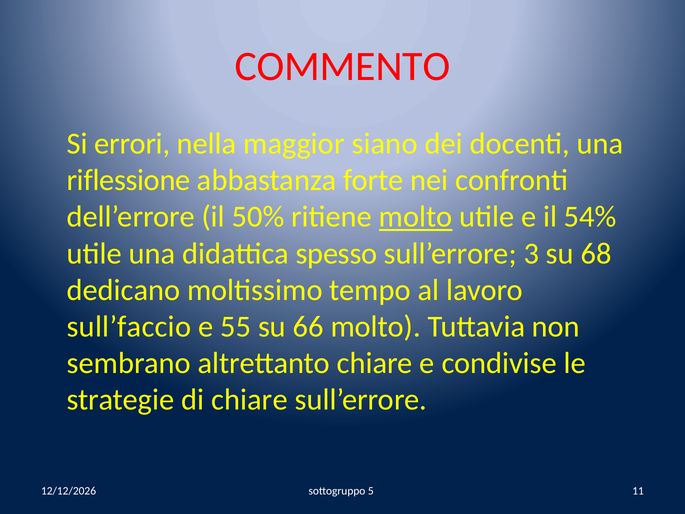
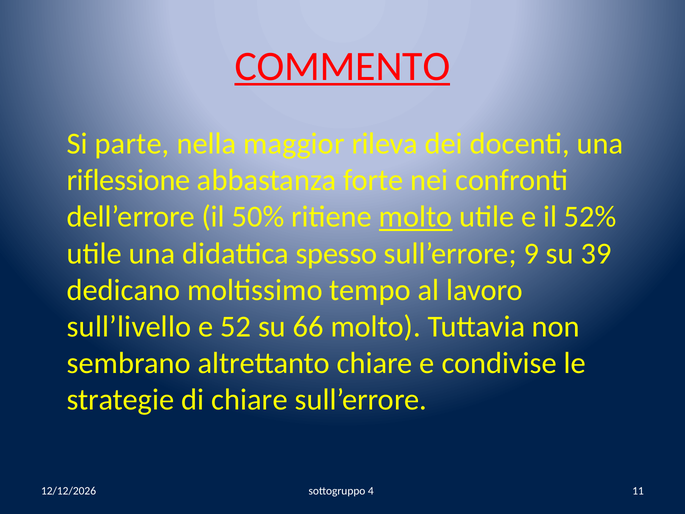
COMMENTO underline: none -> present
errori: errori -> parte
siano: siano -> rileva
54%: 54% -> 52%
3: 3 -> 9
68: 68 -> 39
sull’faccio: sull’faccio -> sull’livello
55: 55 -> 52
5: 5 -> 4
